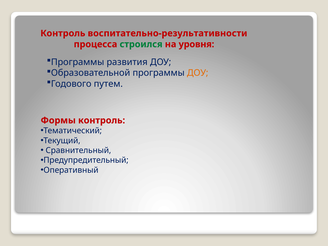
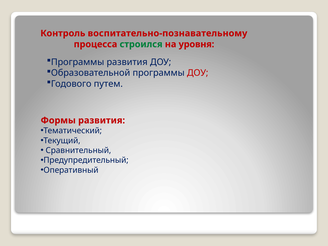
воспитательно-результативности: воспитательно-результативности -> воспитательно-познавательному
ДОУ at (198, 73) colour: orange -> red
Формы контроль: контроль -> развития
